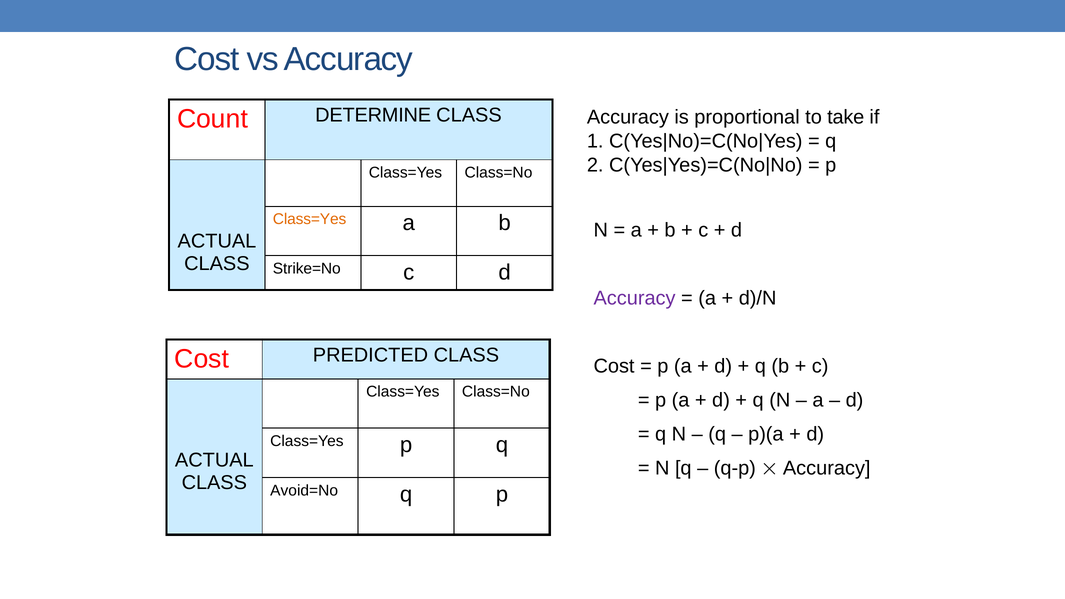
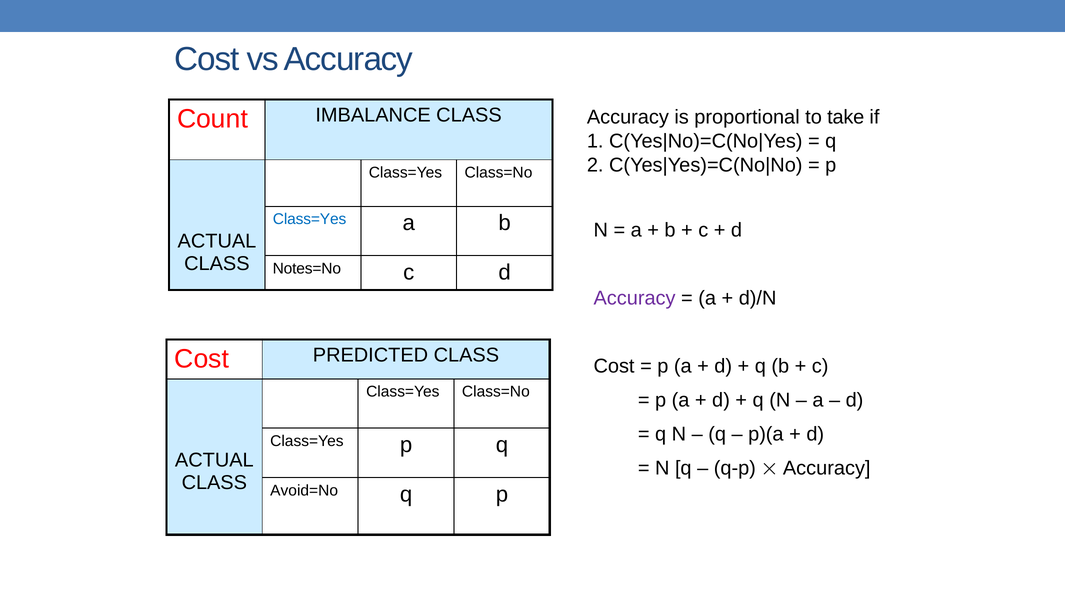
DETERMINE: DETERMINE -> IMBALANCE
Class=Yes at (310, 219) colour: orange -> blue
Strike=No: Strike=No -> Notes=No
